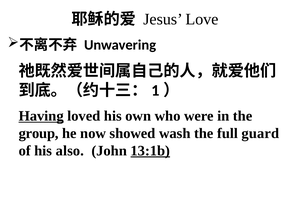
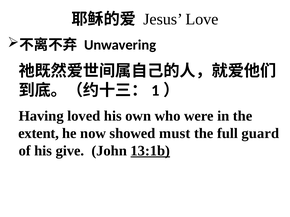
Having underline: present -> none
group: group -> extent
wash: wash -> must
also: also -> give
